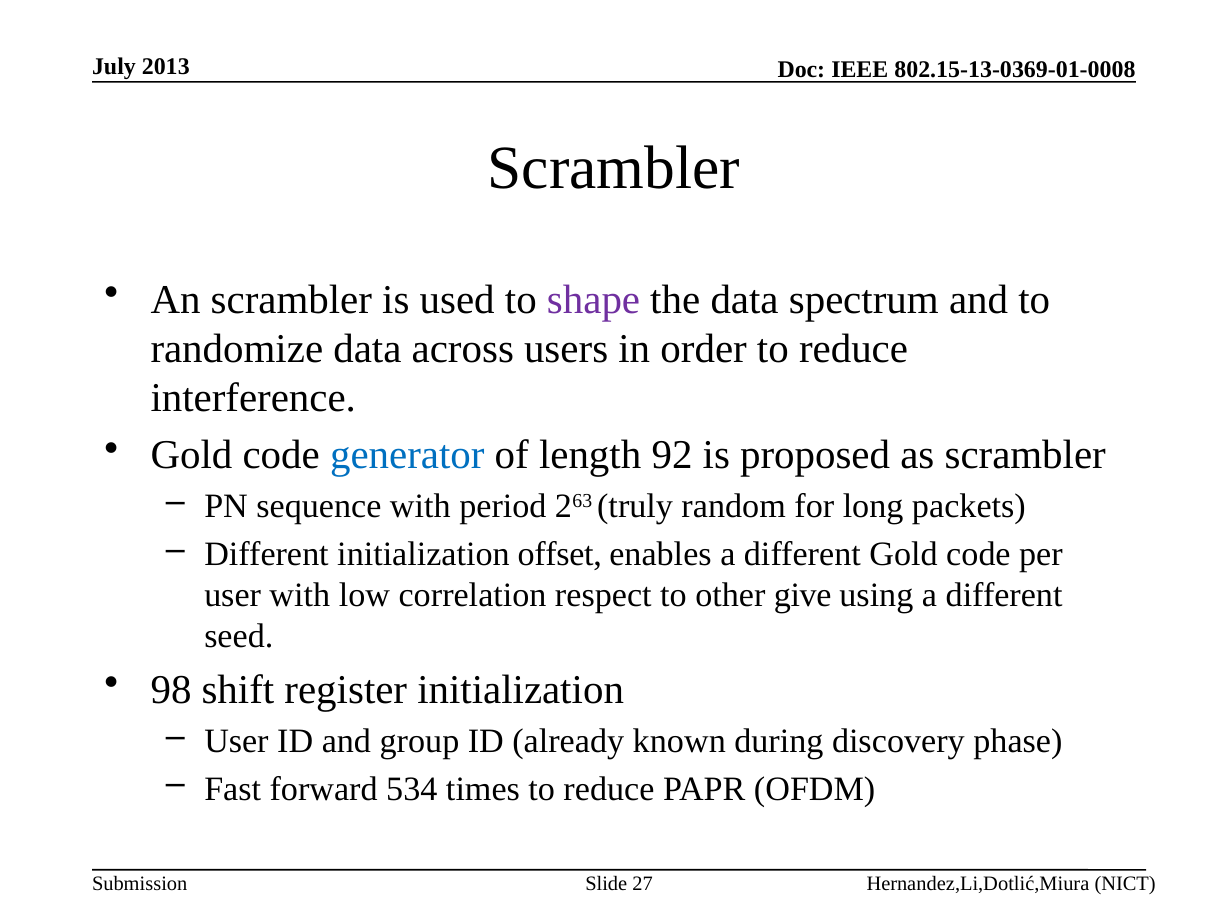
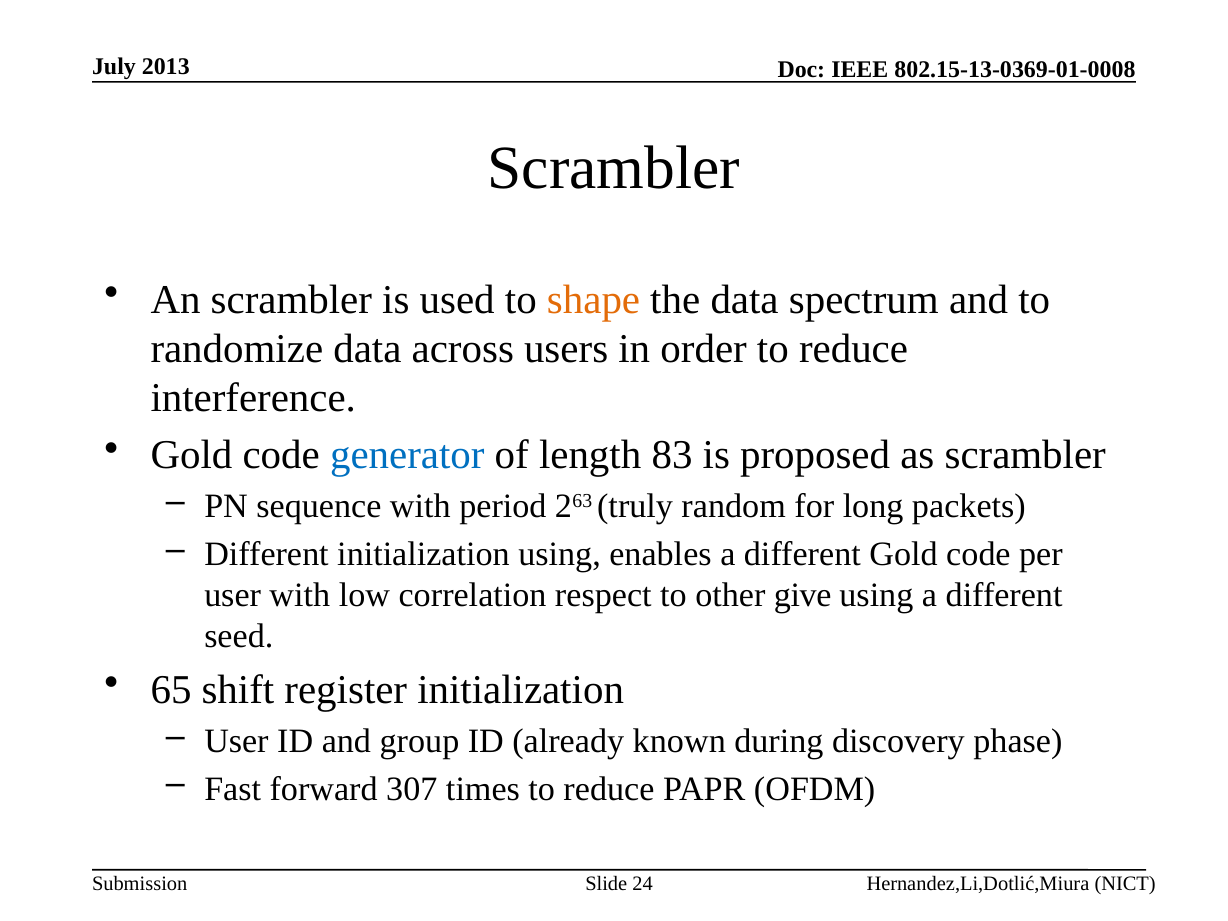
shape colour: purple -> orange
92: 92 -> 83
initialization offset: offset -> using
98: 98 -> 65
534: 534 -> 307
27: 27 -> 24
